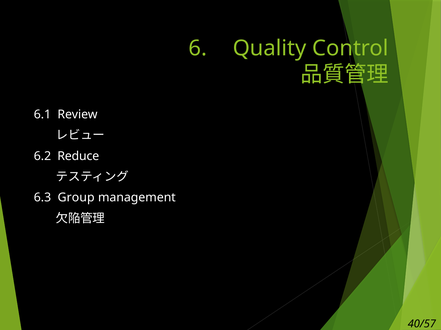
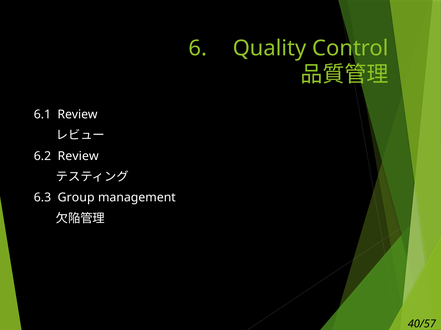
6.2 Reduce: Reduce -> Review
